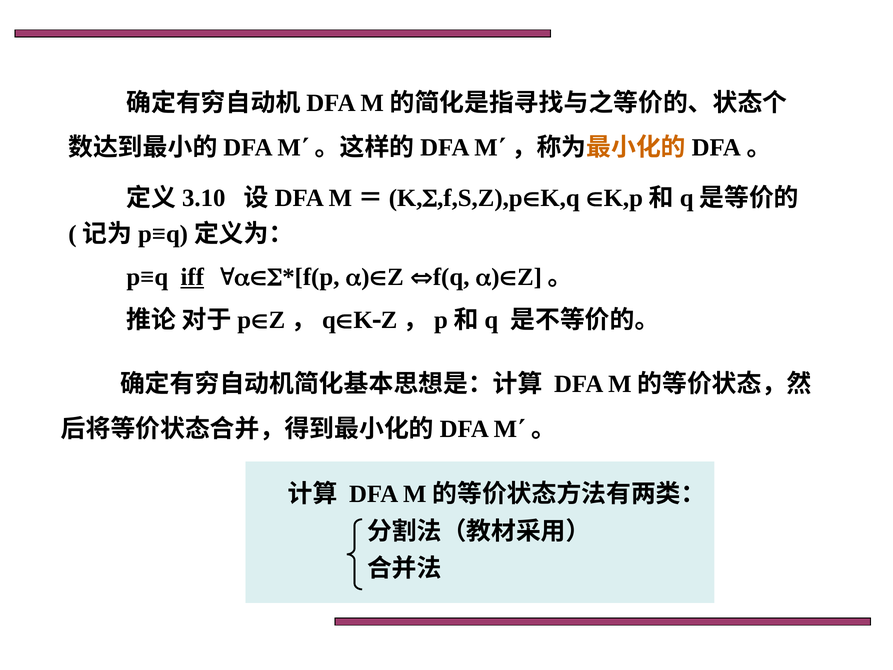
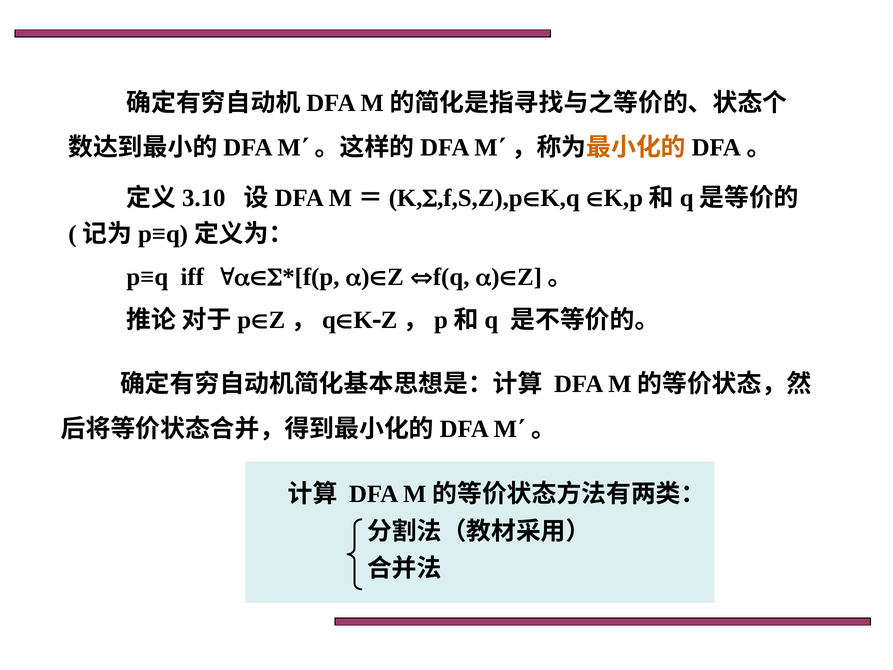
iff underline: present -> none
